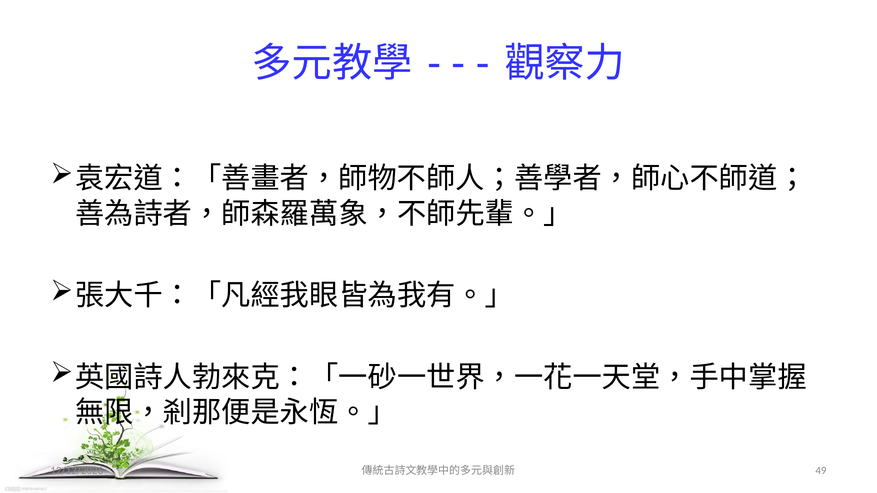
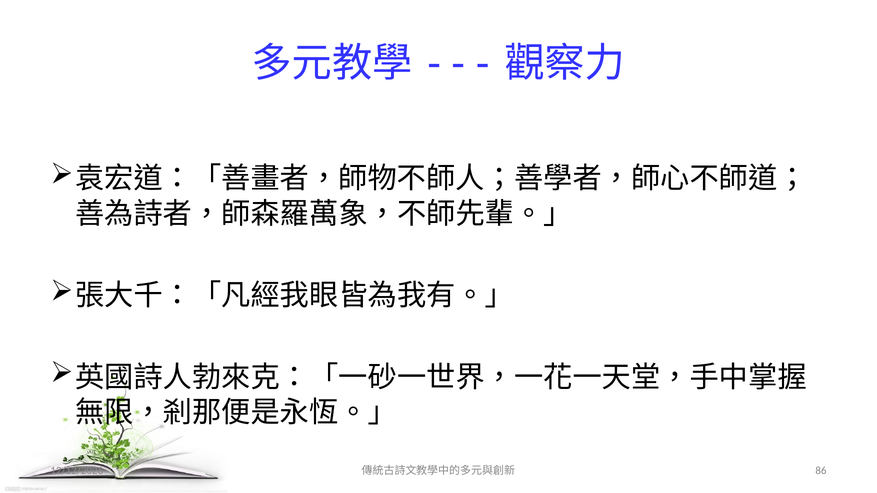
49: 49 -> 86
